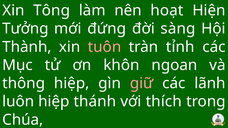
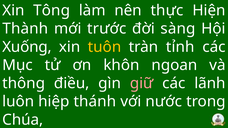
hoạt: hoạt -> thực
Tưởng: Tưởng -> Thành
đứng: đứng -> trước
Thành: Thành -> Xuống
tuôn colour: pink -> yellow
thông hiệp: hiệp -> điều
thích: thích -> nước
